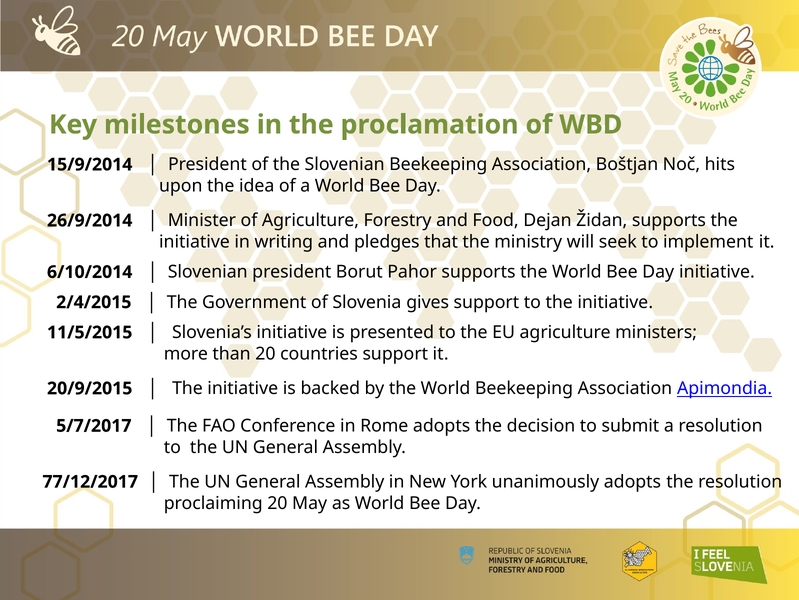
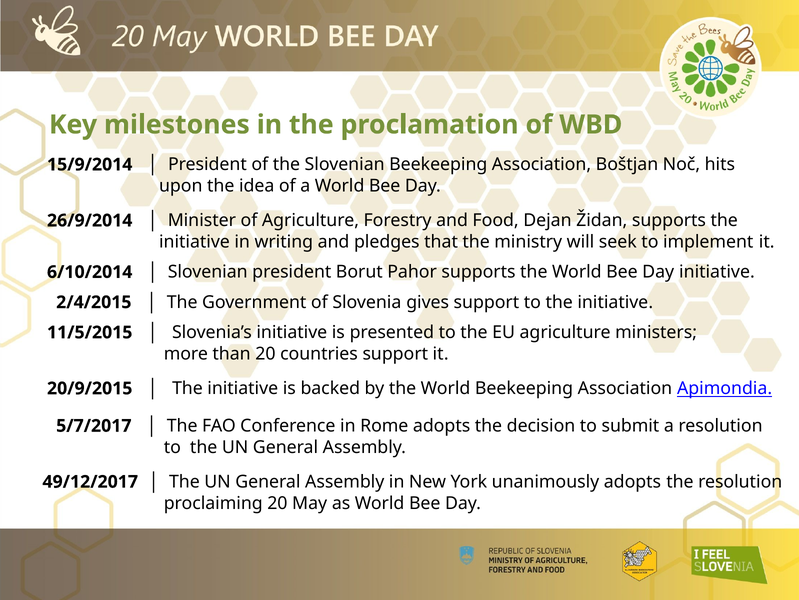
77/12/2017: 77/12/2017 -> 49/12/2017
